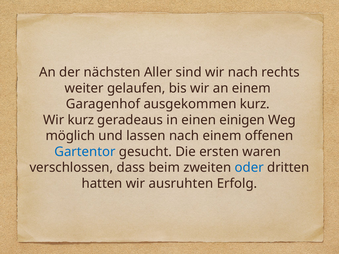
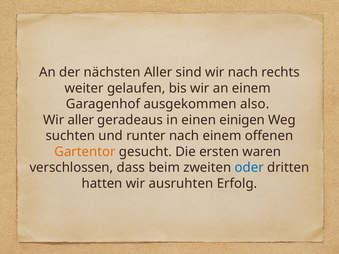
ausgekommen kurz: kurz -> also
Wir kurz: kurz -> aller
möglich: möglich -> suchten
lassen: lassen -> runter
Gartentor colour: blue -> orange
